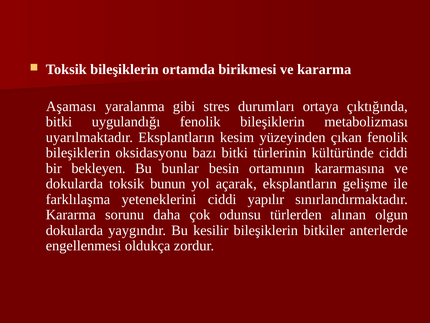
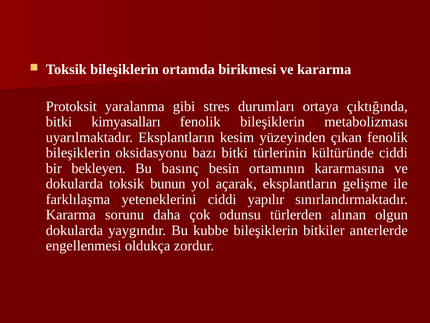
Aşaması: Aşaması -> Protoksit
uygulandığı: uygulandığı -> kimyasalları
bunlar: bunlar -> basınç
kesilir: kesilir -> kubbe
